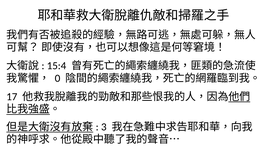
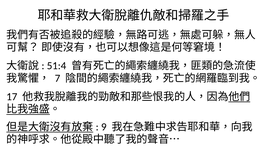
15:4: 15:4 -> 51:4
0: 0 -> 7
3: 3 -> 9
